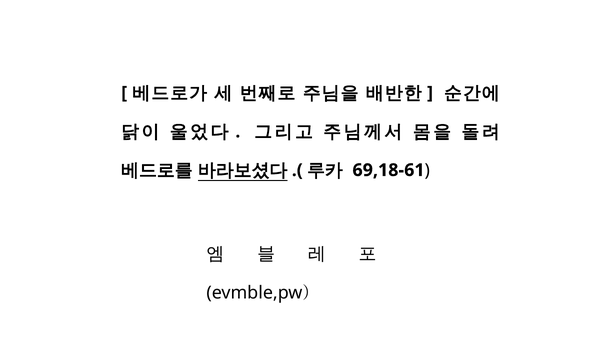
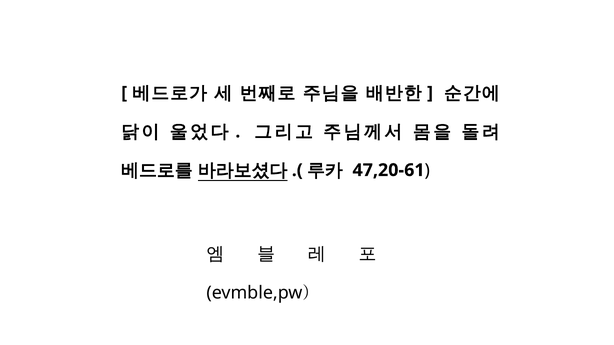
69,18-61: 69,18-61 -> 47,20-61
